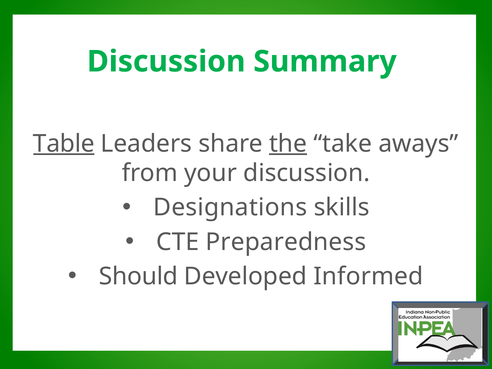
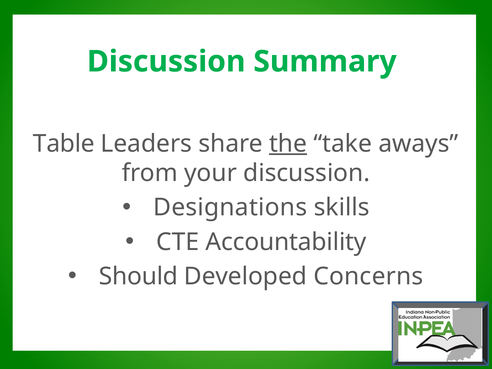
Table underline: present -> none
Preparedness: Preparedness -> Accountability
Informed: Informed -> Concerns
